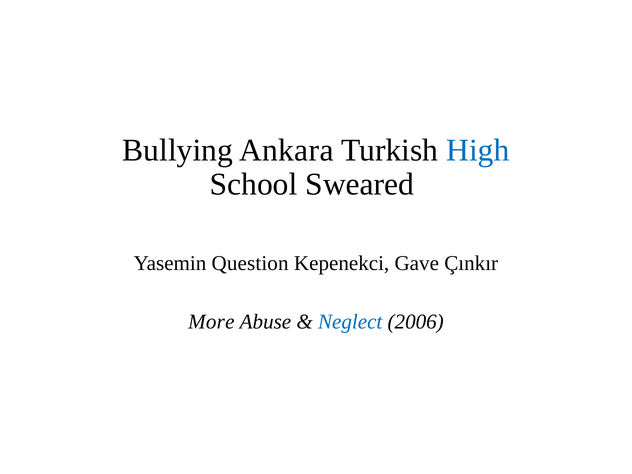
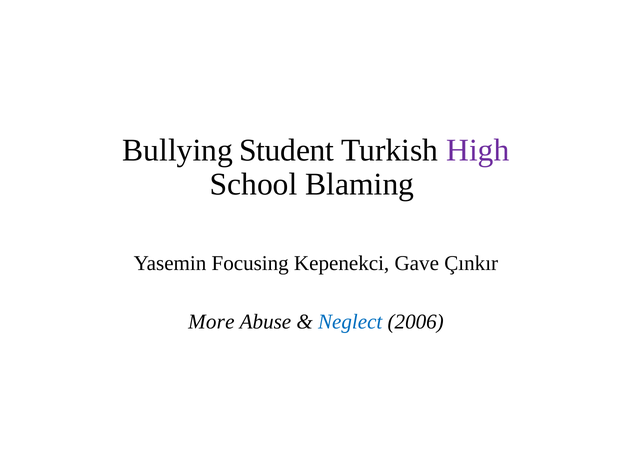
Ankara: Ankara -> Student
High colour: blue -> purple
Sweared: Sweared -> Blaming
Question: Question -> Focusing
